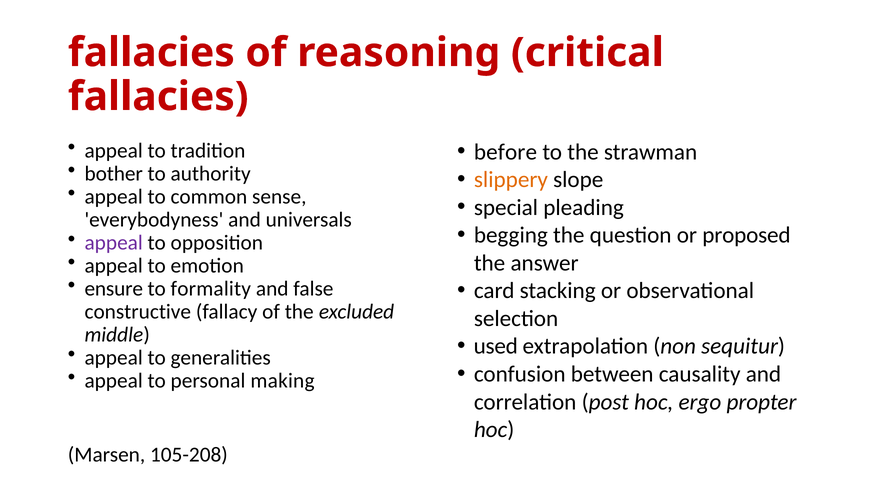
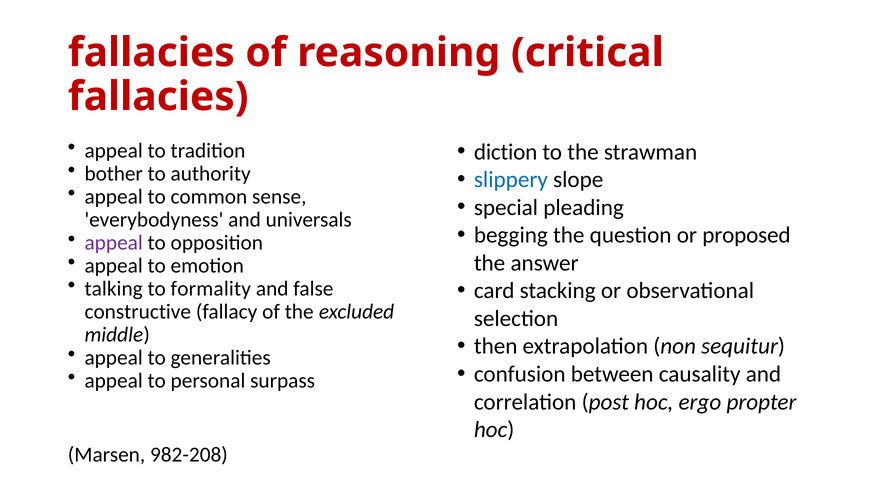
before: before -> diction
slippery colour: orange -> blue
ensure: ensure -> talking
used: used -> then
making: making -> surpass
105-208: 105-208 -> 982-208
